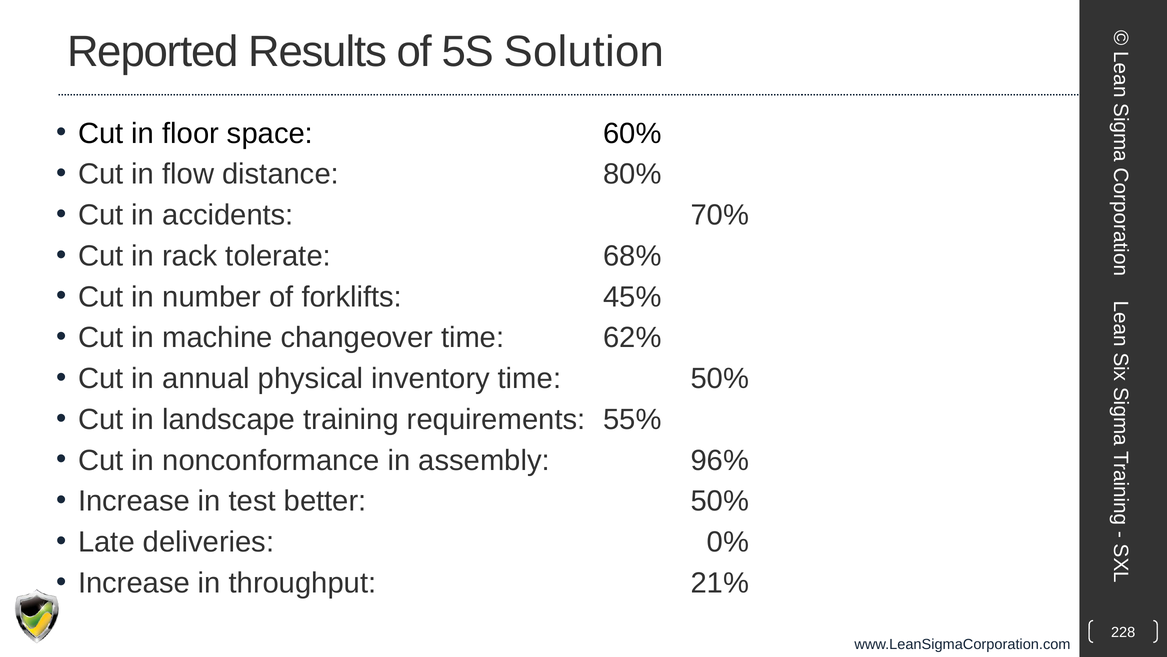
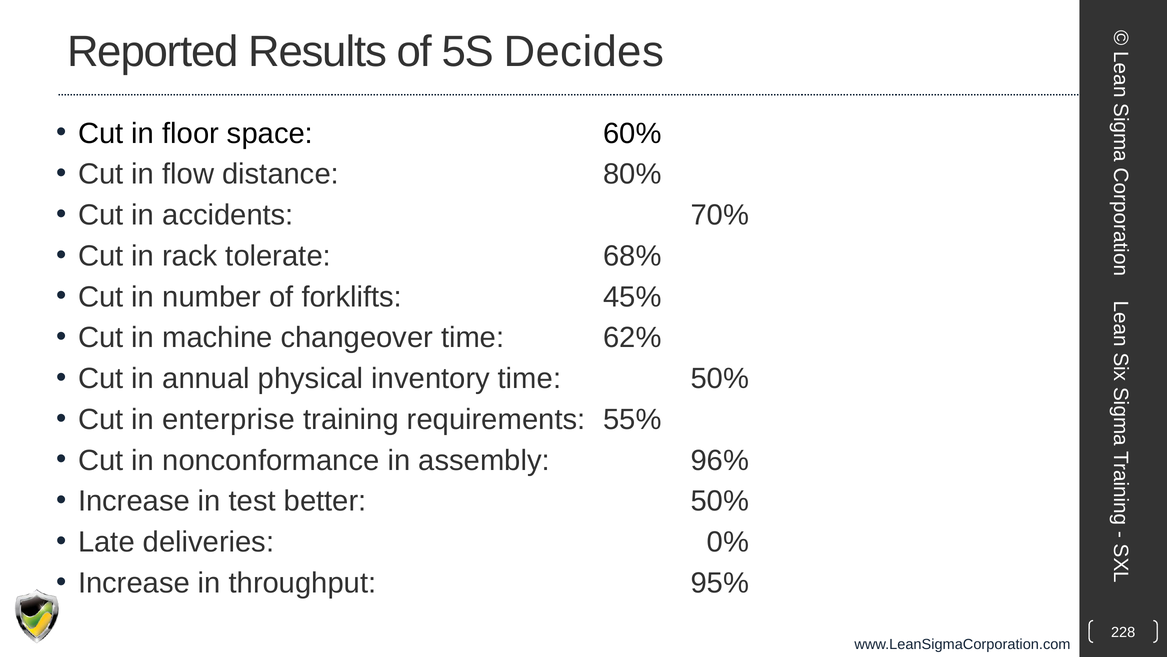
Solution: Solution -> Decides
landscape: landscape -> enterprise
21%: 21% -> 95%
